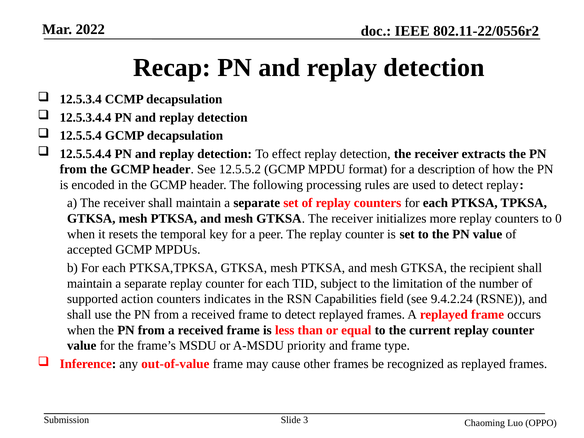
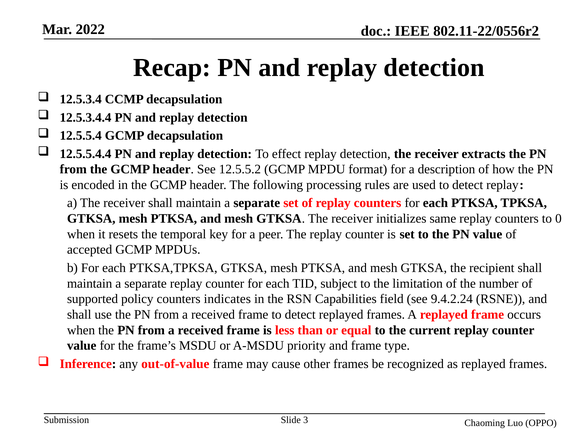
more: more -> same
action: action -> policy
